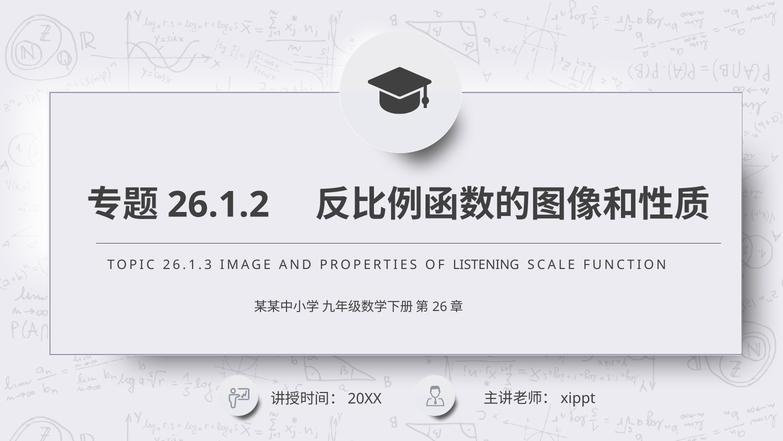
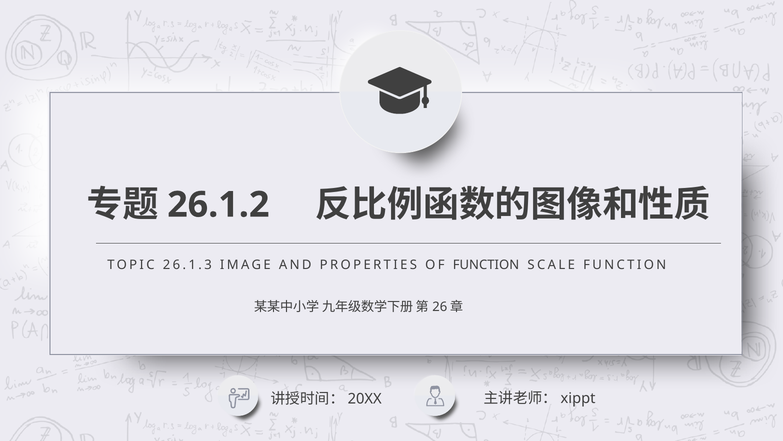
OF LISTENING: LISTENING -> FUNCTION
